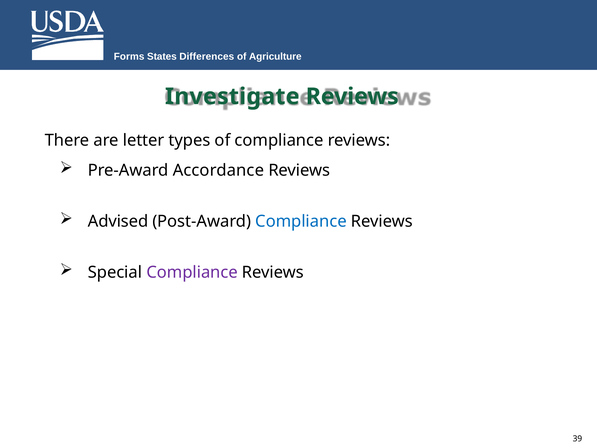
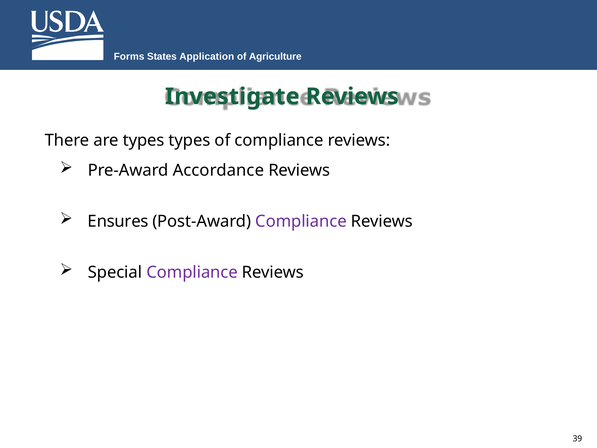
Differences: Differences -> Application
are letter: letter -> types
Advised: Advised -> Ensures
Compliance at (301, 221) colour: blue -> purple
